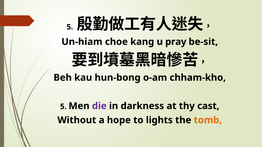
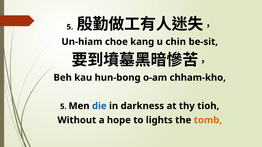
pray: pray -> chin
die colour: purple -> blue
cast: cast -> tioh
